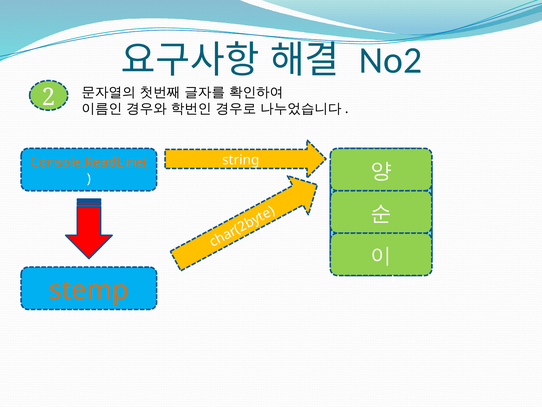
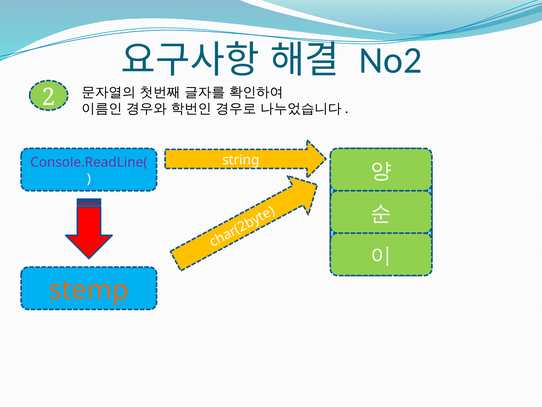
Console.ReadLine( colour: orange -> purple
